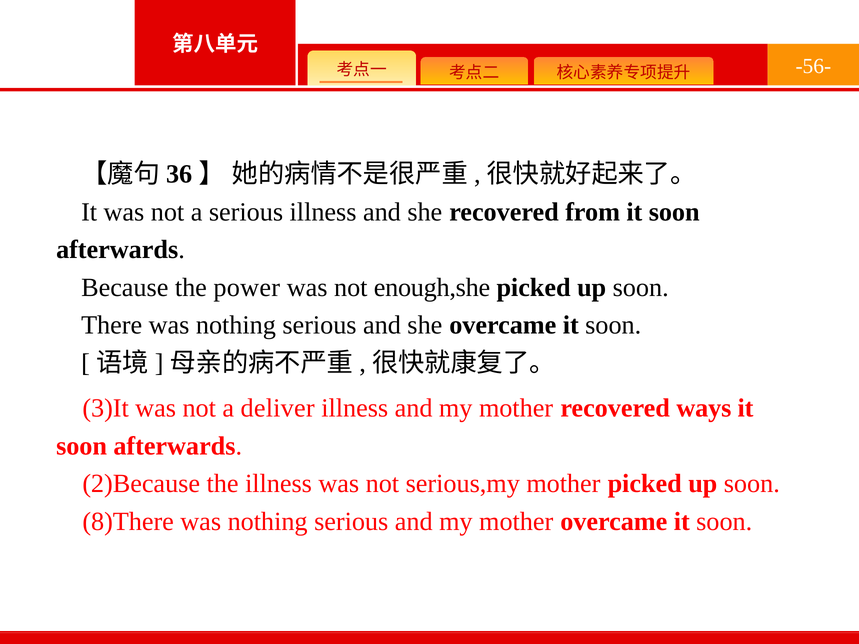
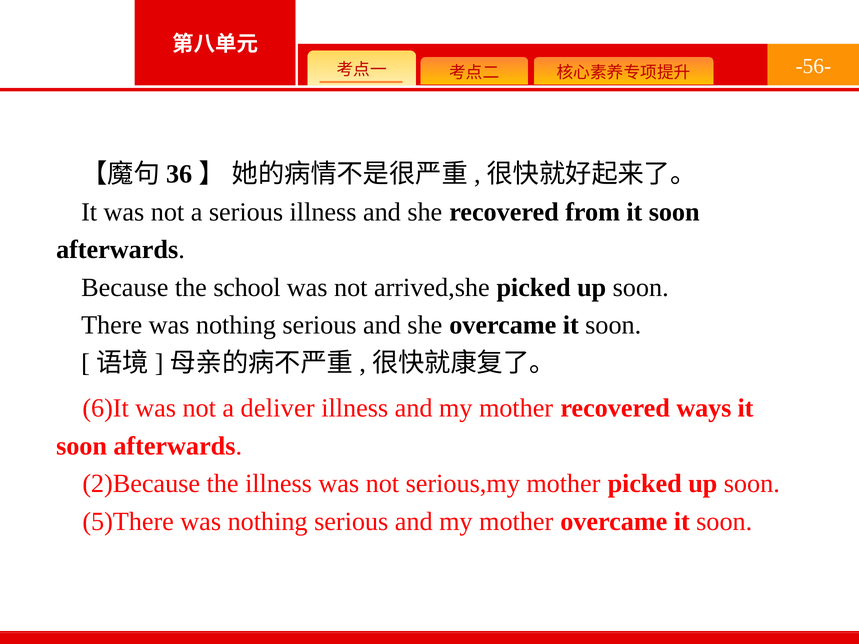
power: power -> school
enough,she: enough,she -> arrived,she
3)It: 3)It -> 6)It
8)There: 8)There -> 5)There
